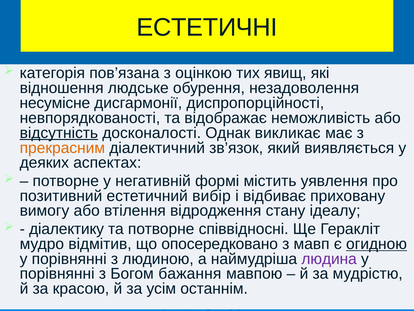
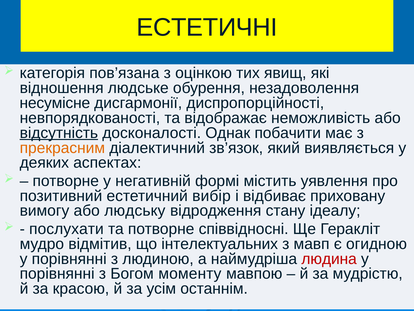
викликає: викликає -> побачити
втілення: втілення -> людську
діалектику: діалектику -> послухати
опосередковано: опосередковано -> інтелектуальних
огидною underline: present -> none
людина colour: purple -> red
бажання: бажання -> моменту
